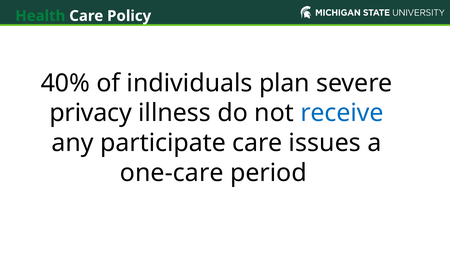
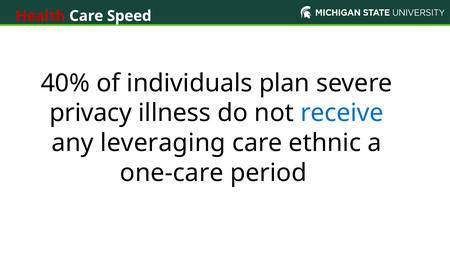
Health colour: green -> red
Policy: Policy -> Speed
participate: participate -> leveraging
issues: issues -> ethnic
